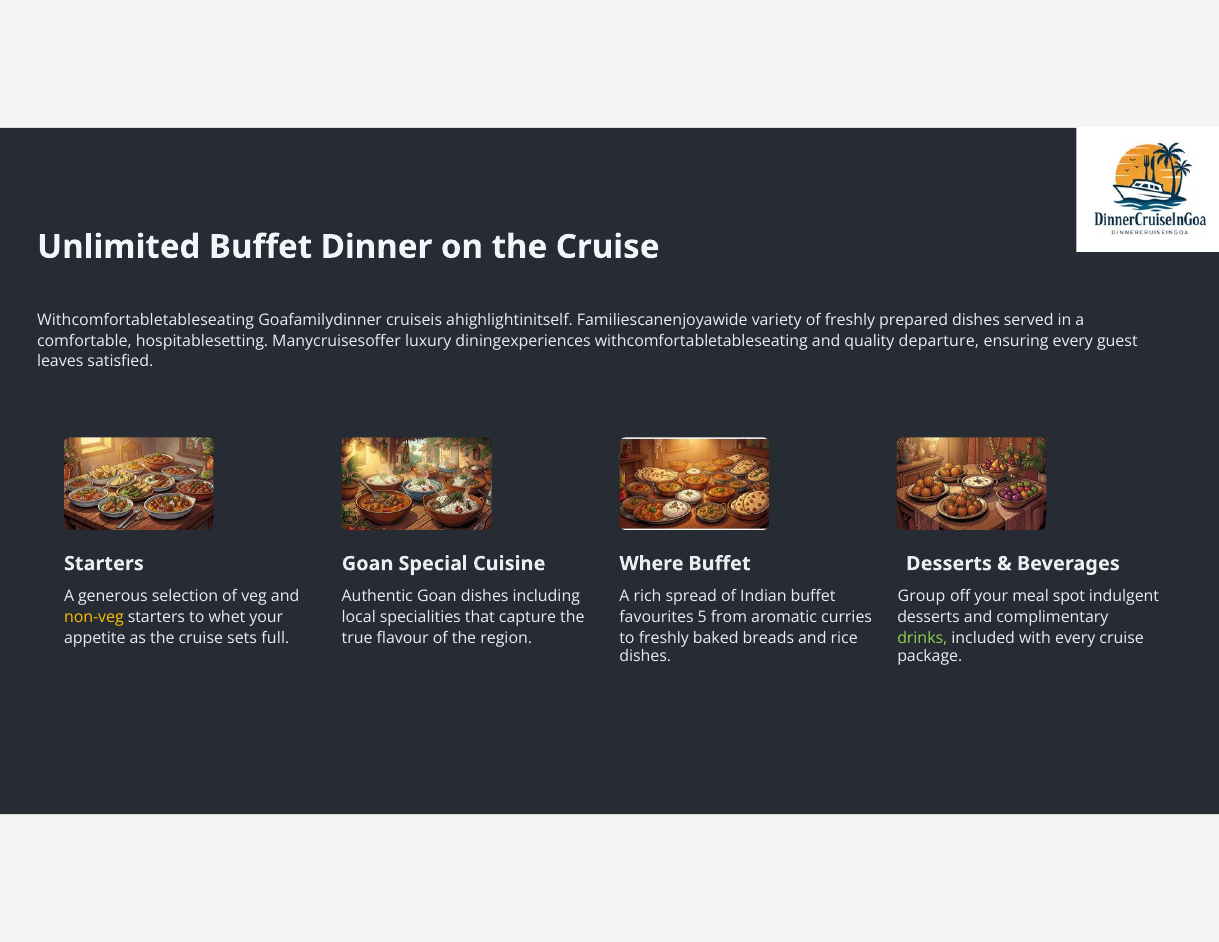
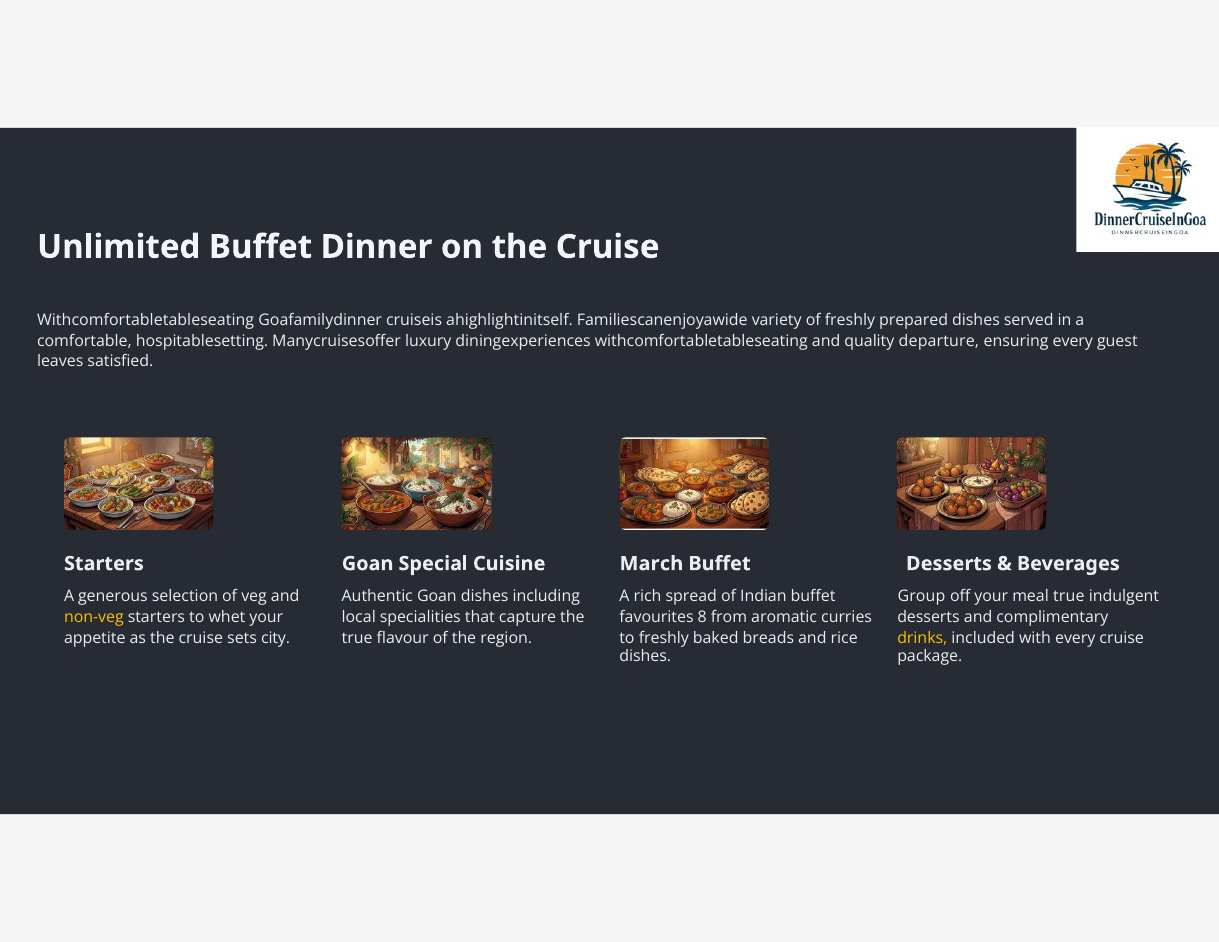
Where: Where -> March
meal spot: spot -> true
5: 5 -> 8
full: full -> city
drinks colour: light green -> yellow
